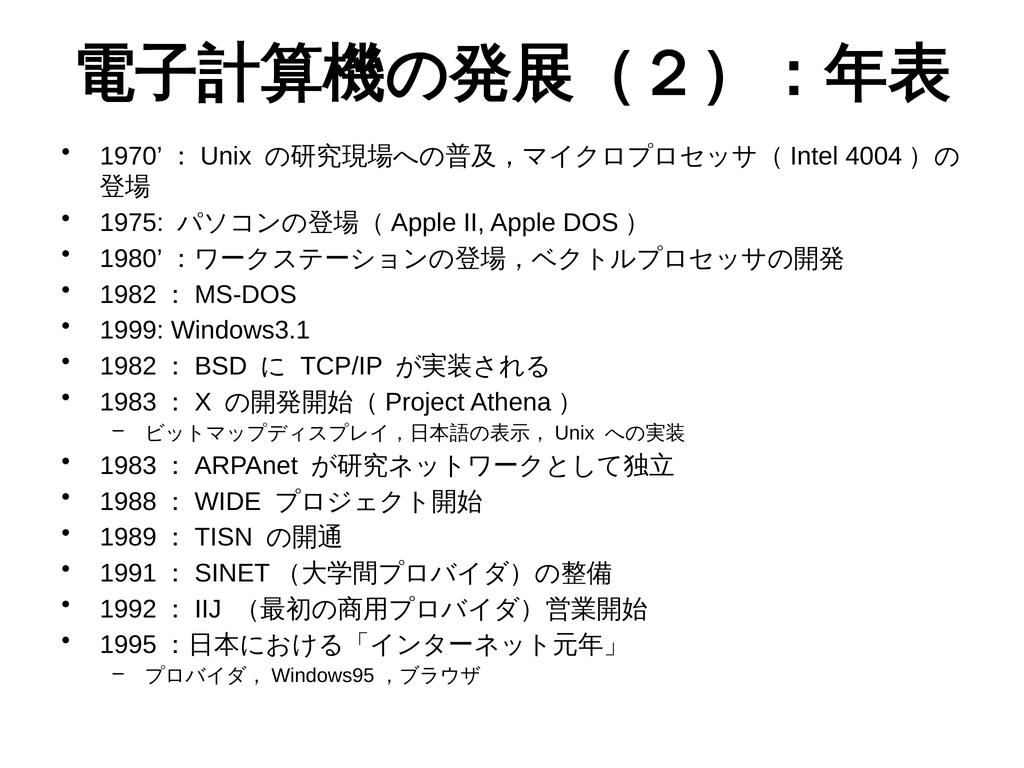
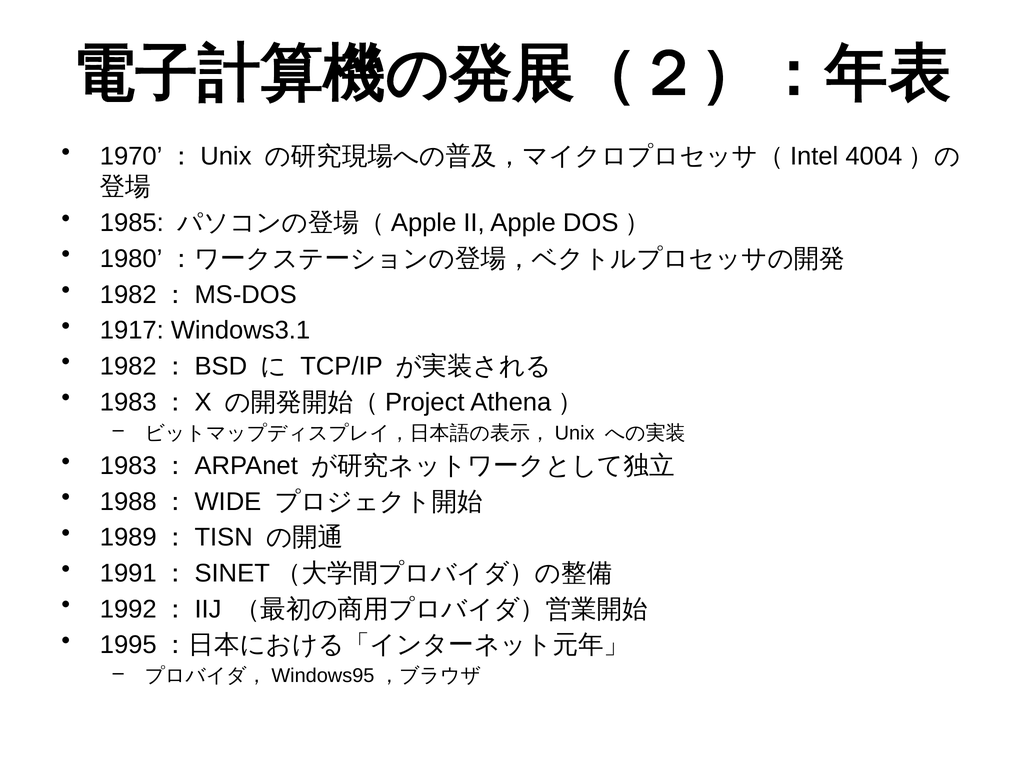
1975: 1975 -> 1985
1999: 1999 -> 1917
